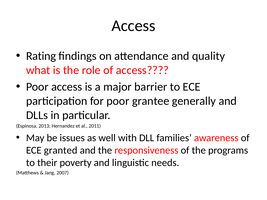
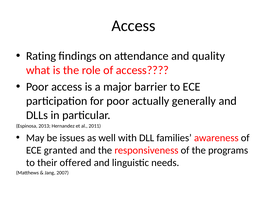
grantee: grantee -> actually
poverty: poverty -> offered
